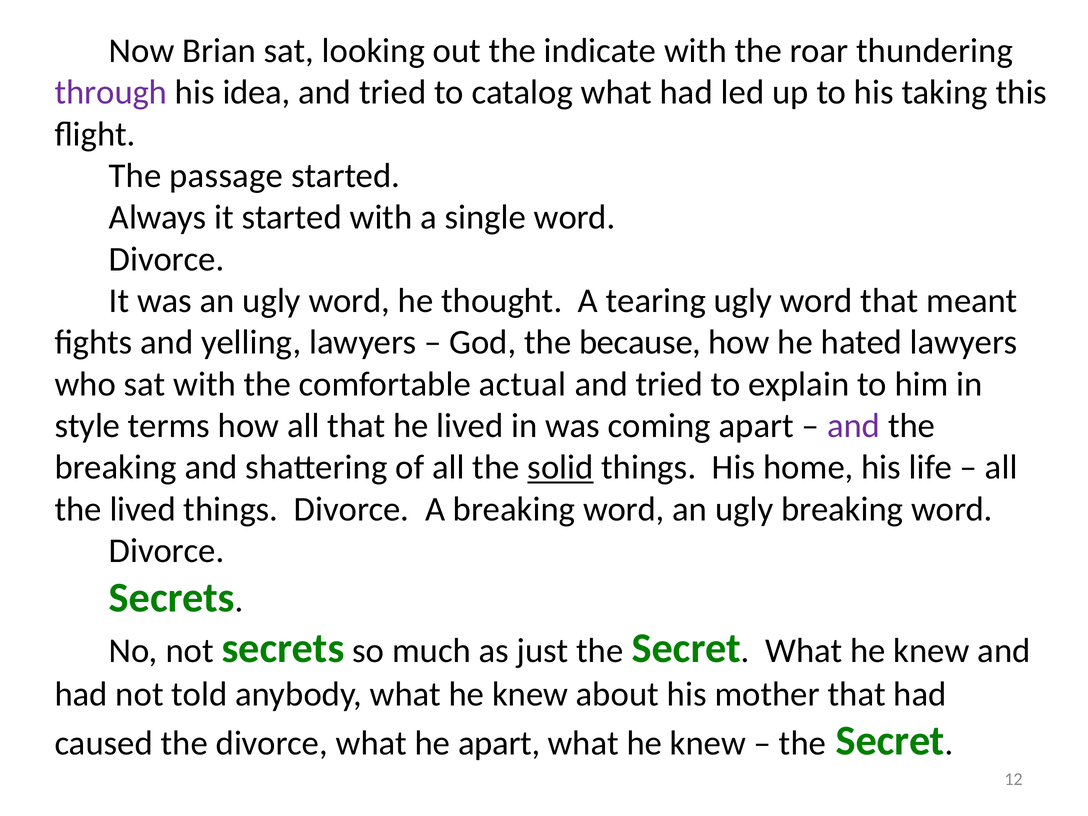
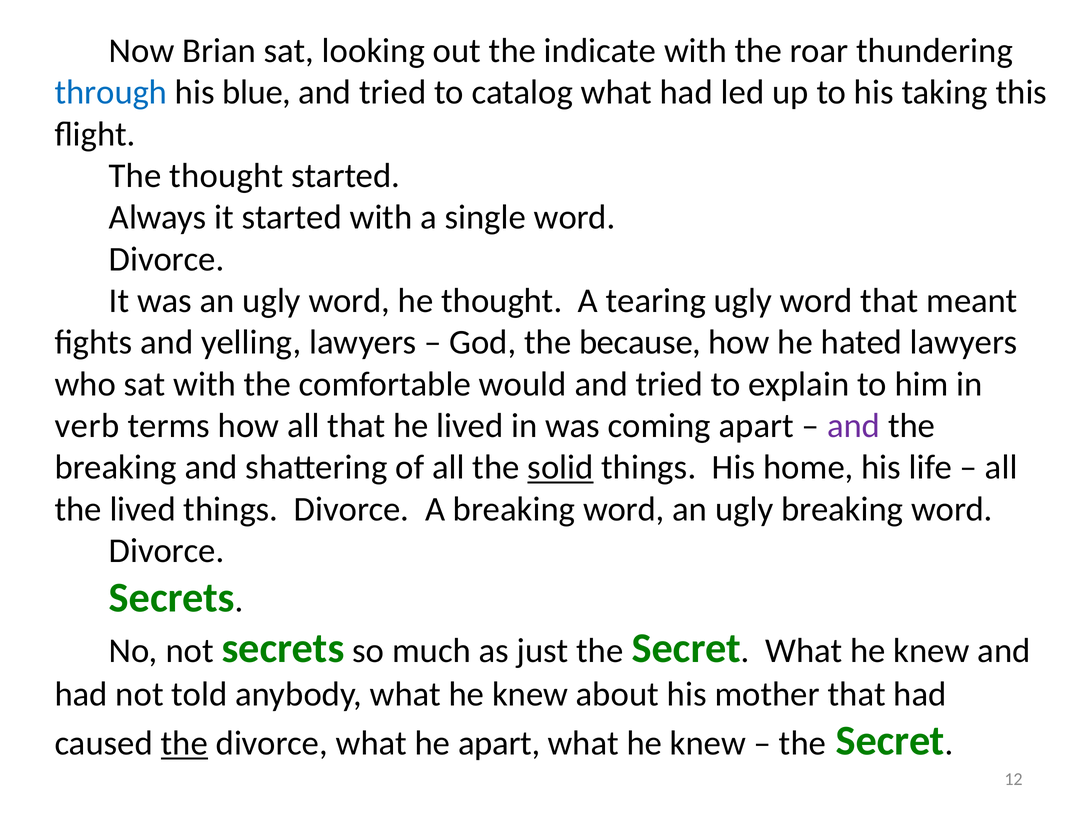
through colour: purple -> blue
idea: idea -> blue
The passage: passage -> thought
actual: actual -> would
style: style -> verb
the at (184, 743) underline: none -> present
